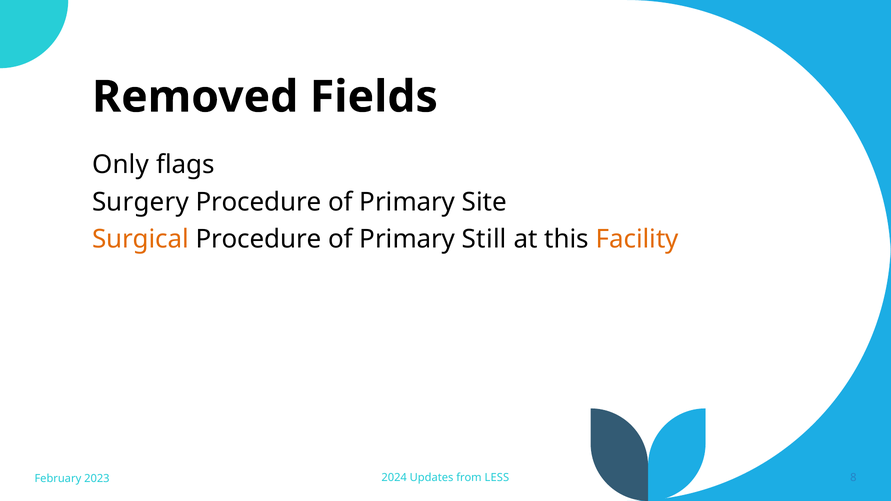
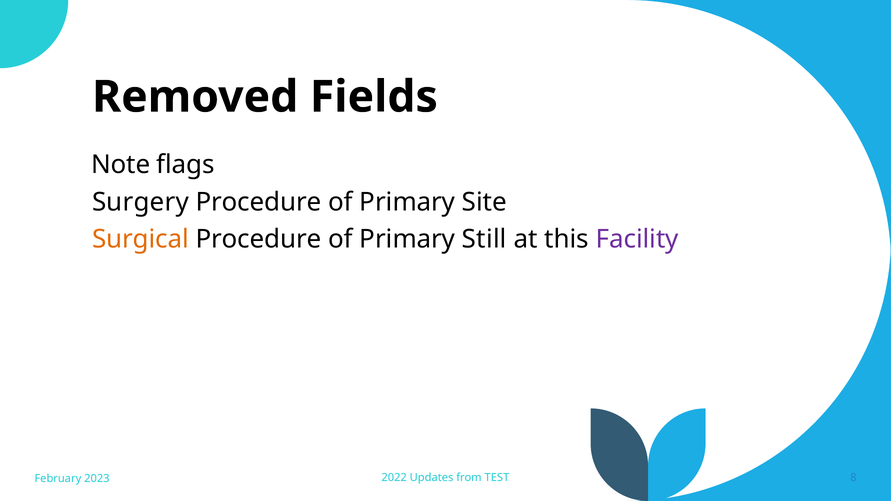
Only: Only -> Note
Facility colour: orange -> purple
2024: 2024 -> 2022
LESS: LESS -> TEST
